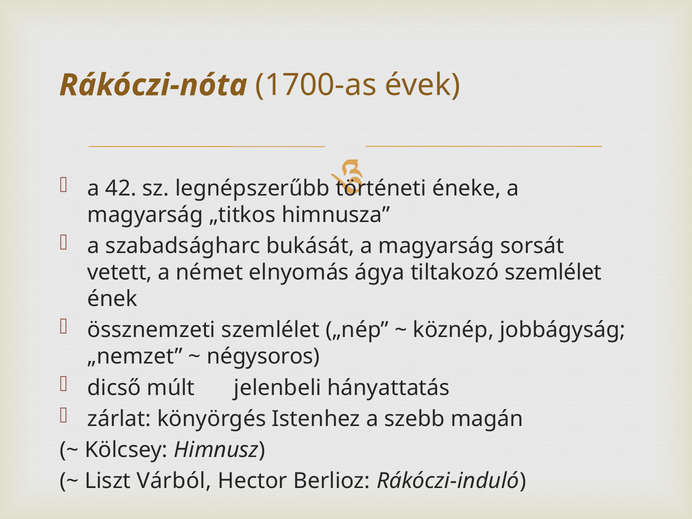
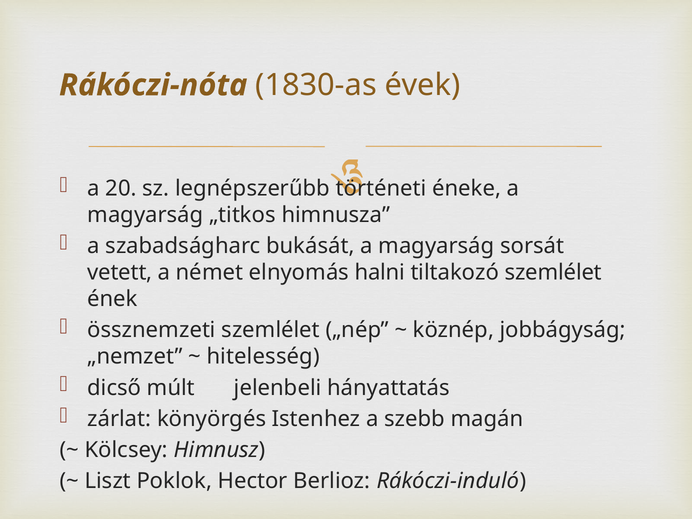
1700-as: 1700-as -> 1830-as
42: 42 -> 20
ágya: ágya -> halni
négysoros: négysoros -> hitelesség
Várból: Várból -> Poklok
